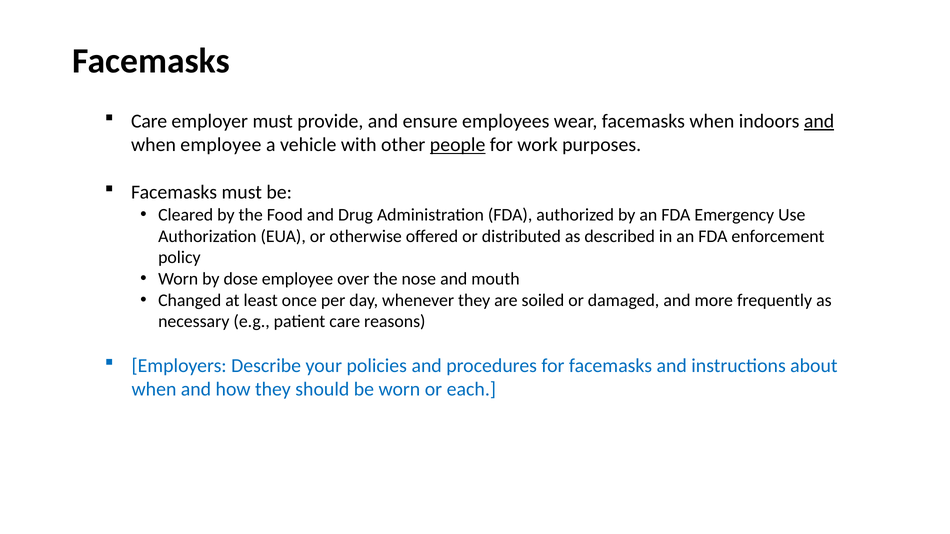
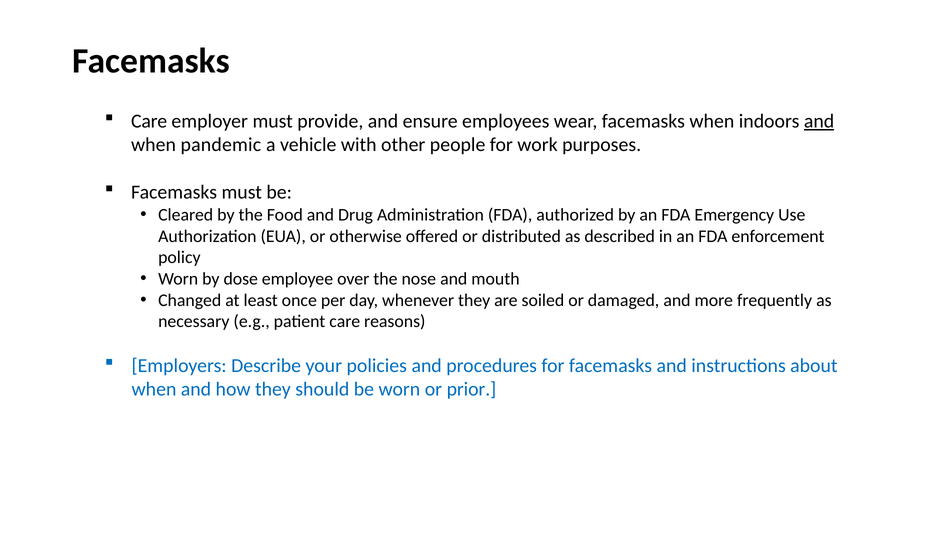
when employee: employee -> pandemic
people underline: present -> none
each: each -> prior
